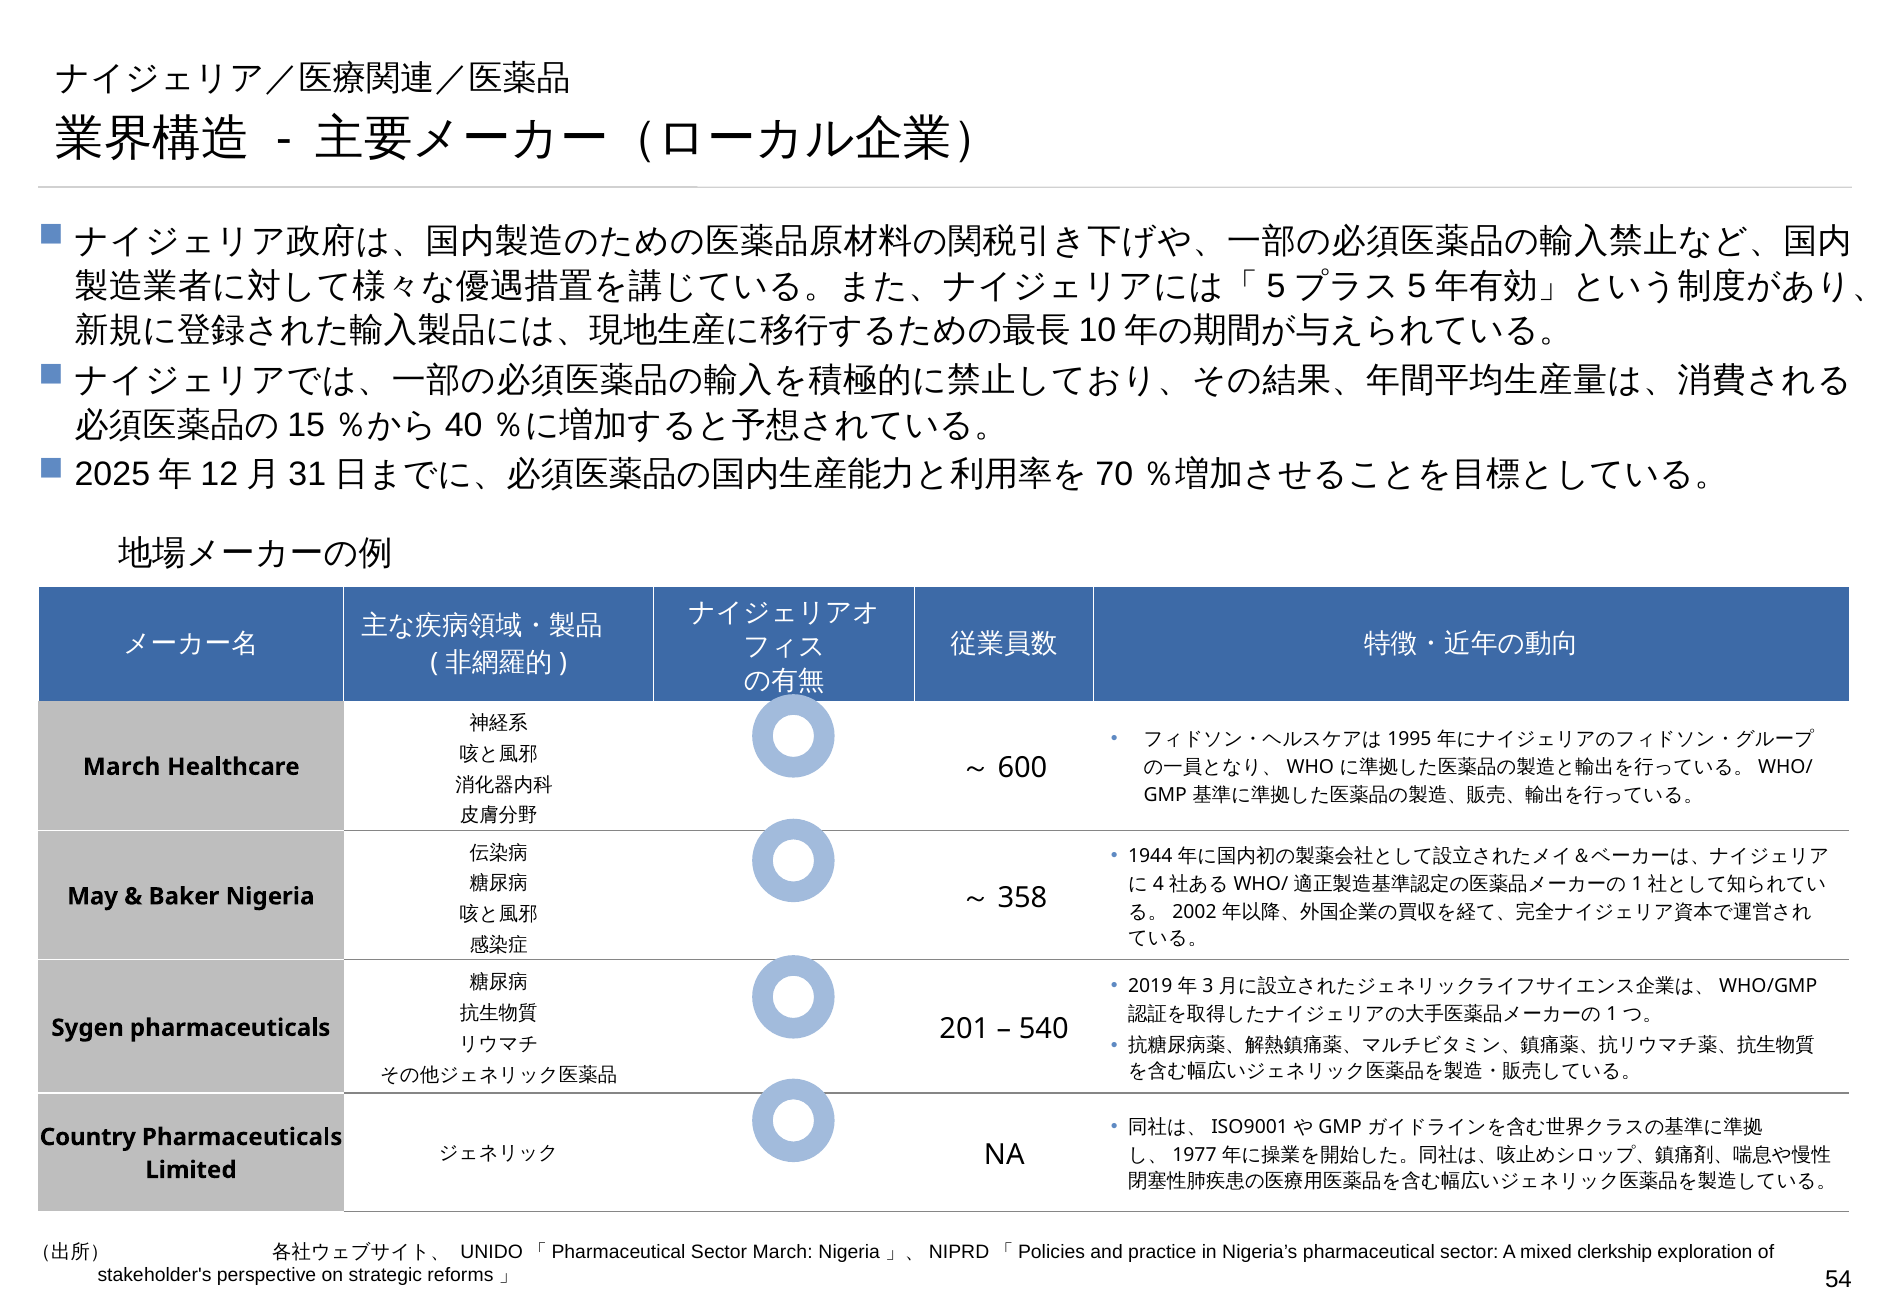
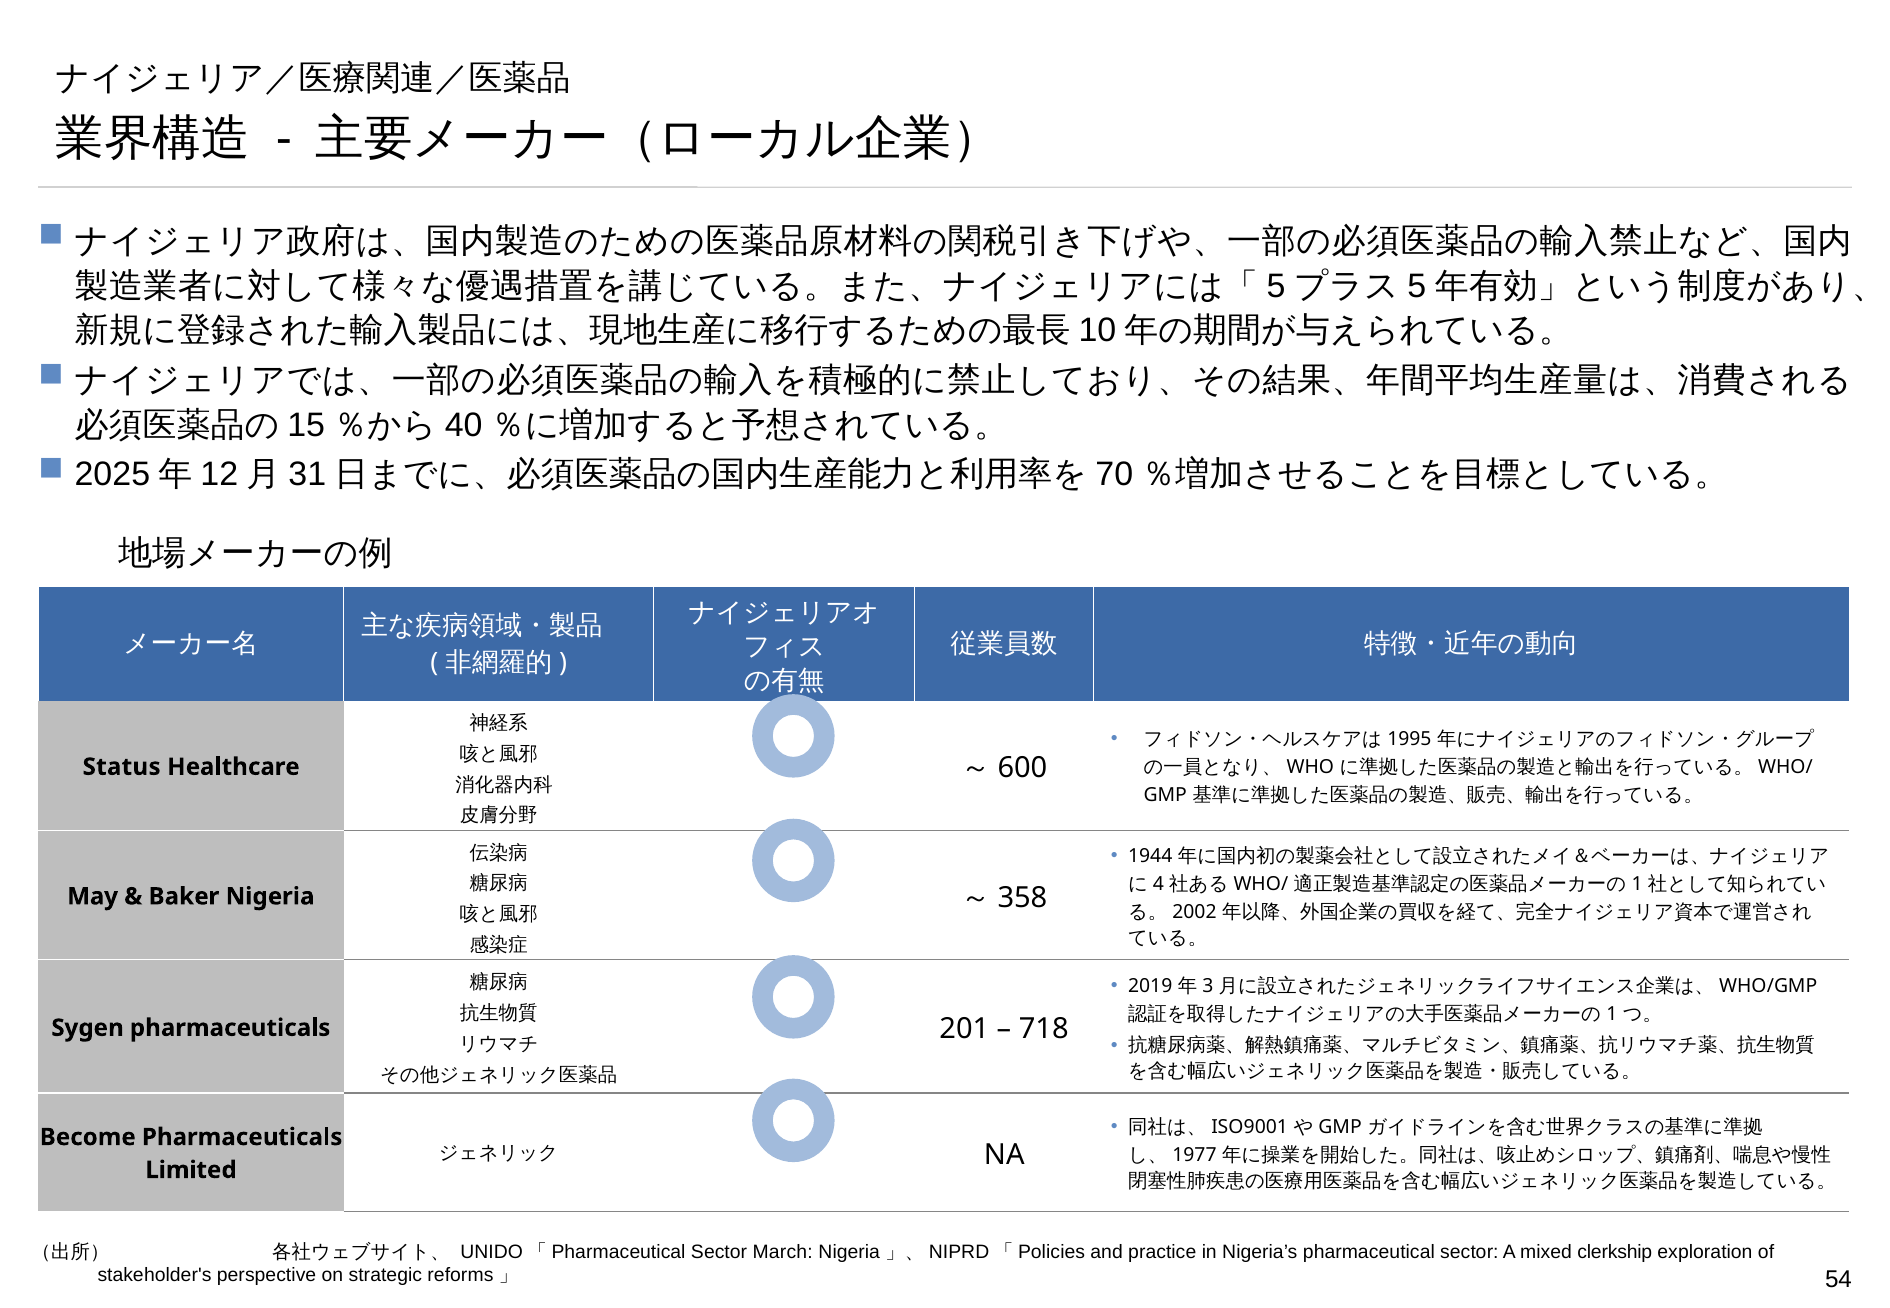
March at (122, 767): March -> Status
540: 540 -> 718
Country: Country -> Become
